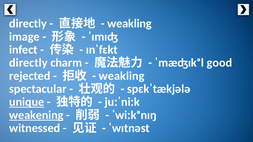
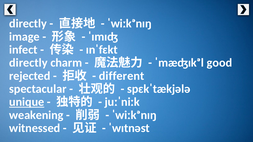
weakling at (129, 24): weakling -> ˈwiːkᵊnɪŋ
weakling at (122, 76): weakling -> different
weakening underline: present -> none
